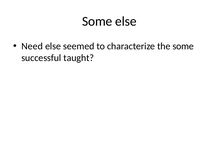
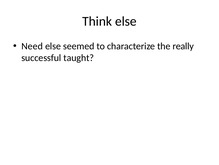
Some at (97, 21): Some -> Think
the some: some -> really
